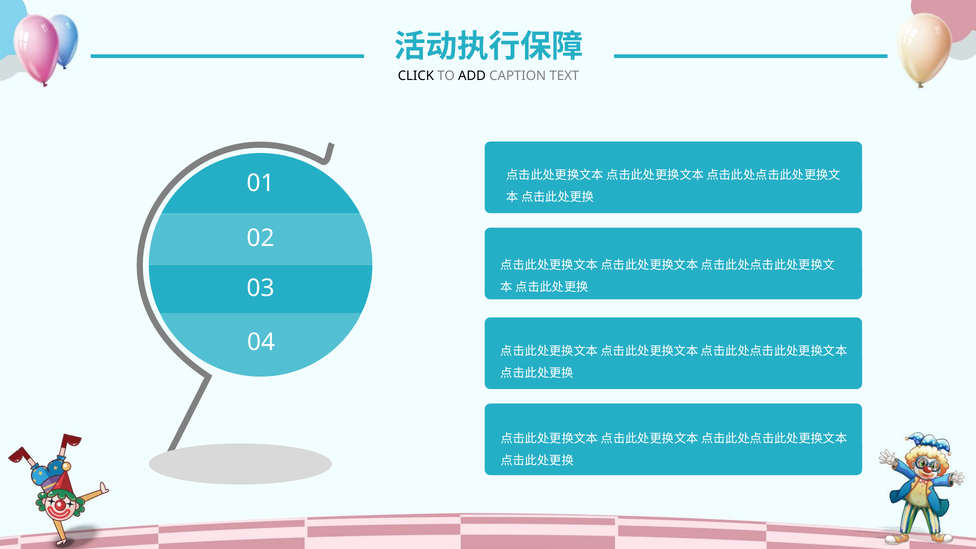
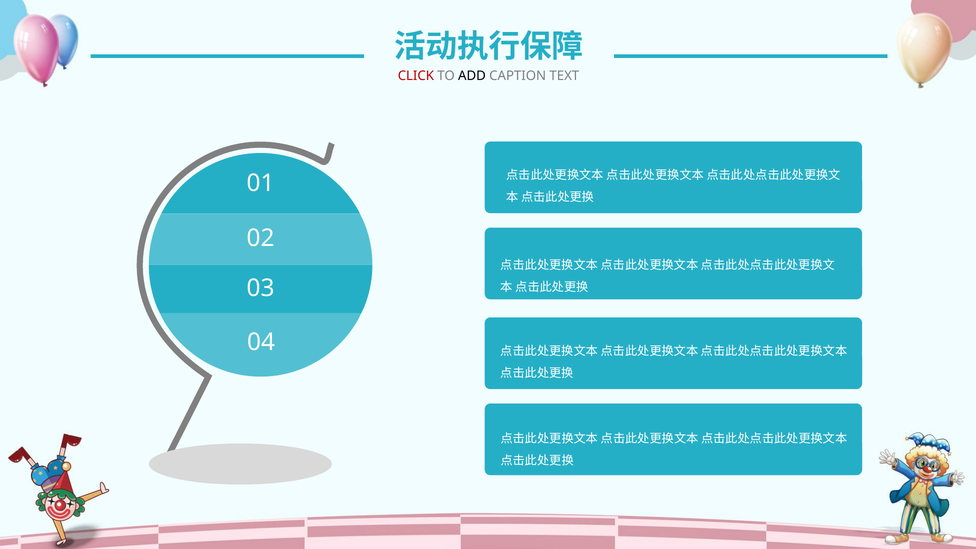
CLICK colour: black -> red
